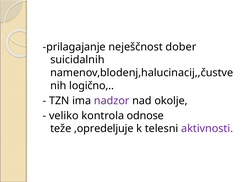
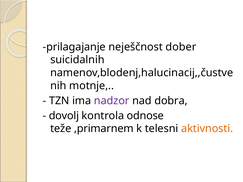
logično: logično -> motnje
okolje: okolje -> dobra
veliko: veliko -> dovolj
,opredeljuje: ,opredeljuje -> ,primarnem
aktivnosti colour: purple -> orange
